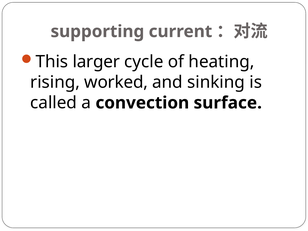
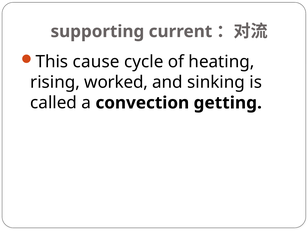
larger: larger -> cause
surface: surface -> getting
